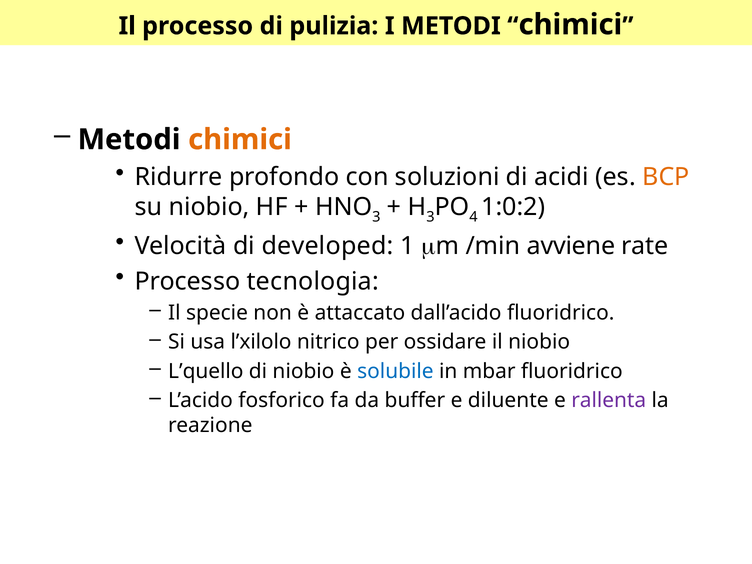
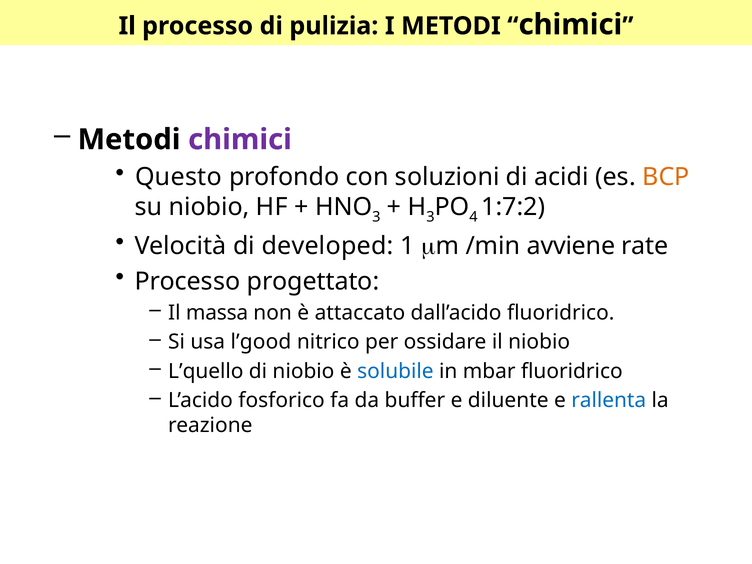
chimici at (240, 140) colour: orange -> purple
Ridurre: Ridurre -> Questo
1:0:2: 1:0:2 -> 1:7:2
tecnologia: tecnologia -> progettato
specie: specie -> massa
l’xilolo: l’xilolo -> l’good
rallenta colour: purple -> blue
